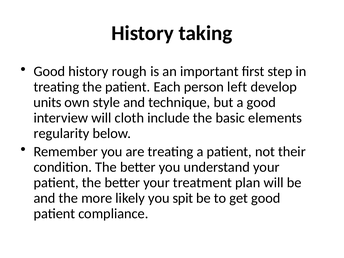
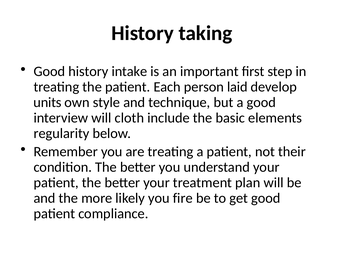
rough: rough -> intake
left: left -> laid
spit: spit -> fire
